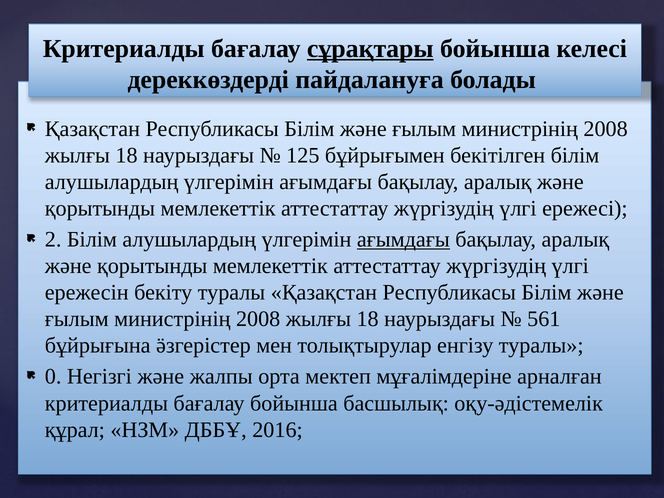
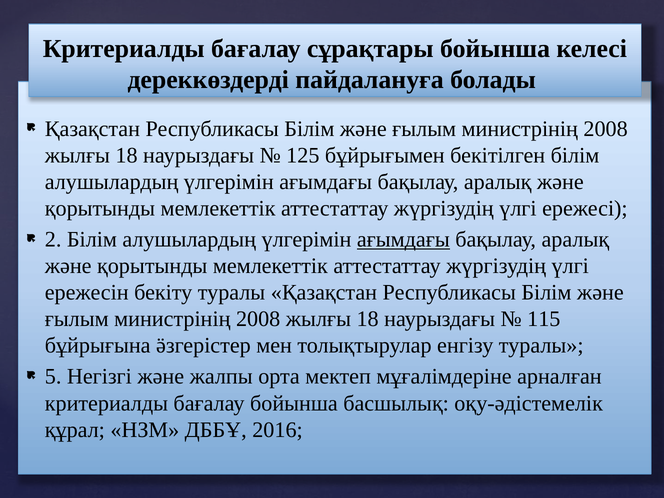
сұрақтары underline: present -> none
561: 561 -> 115
0: 0 -> 5
